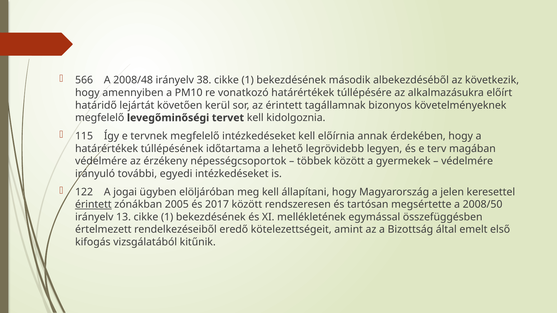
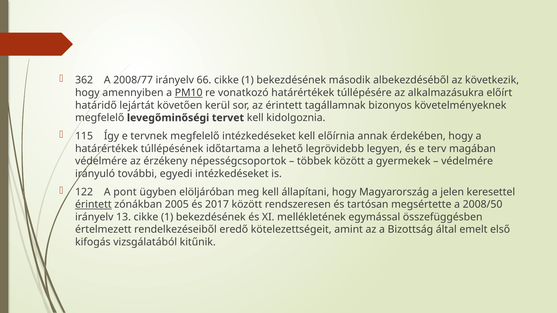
566: 566 -> 362
2008/48: 2008/48 -> 2008/77
38: 38 -> 66
PM10 underline: none -> present
jogai: jogai -> pont
